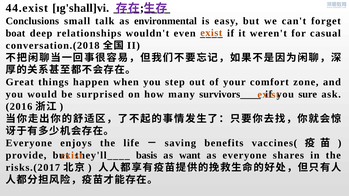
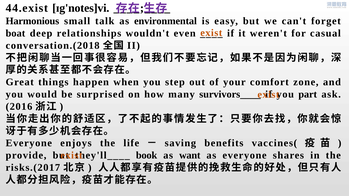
ɪg'shall]vi: ɪg'shall]vi -> ɪg'notes]vi
Conclusions: Conclusions -> Harmonious
sure: sure -> part
basis: basis -> book
